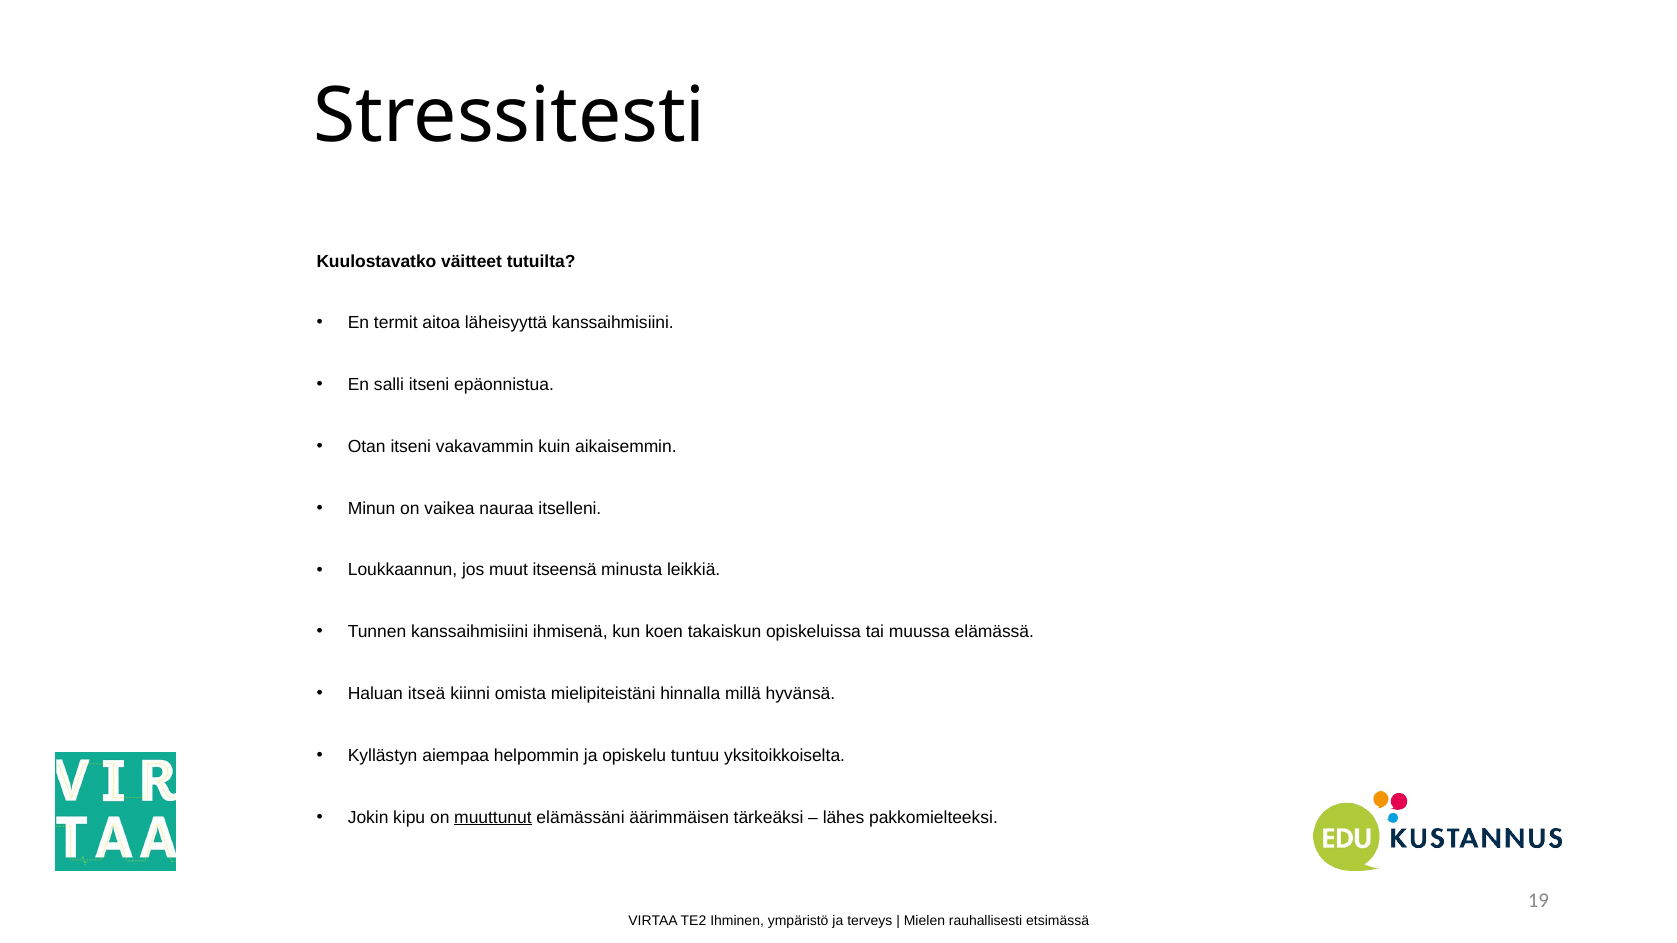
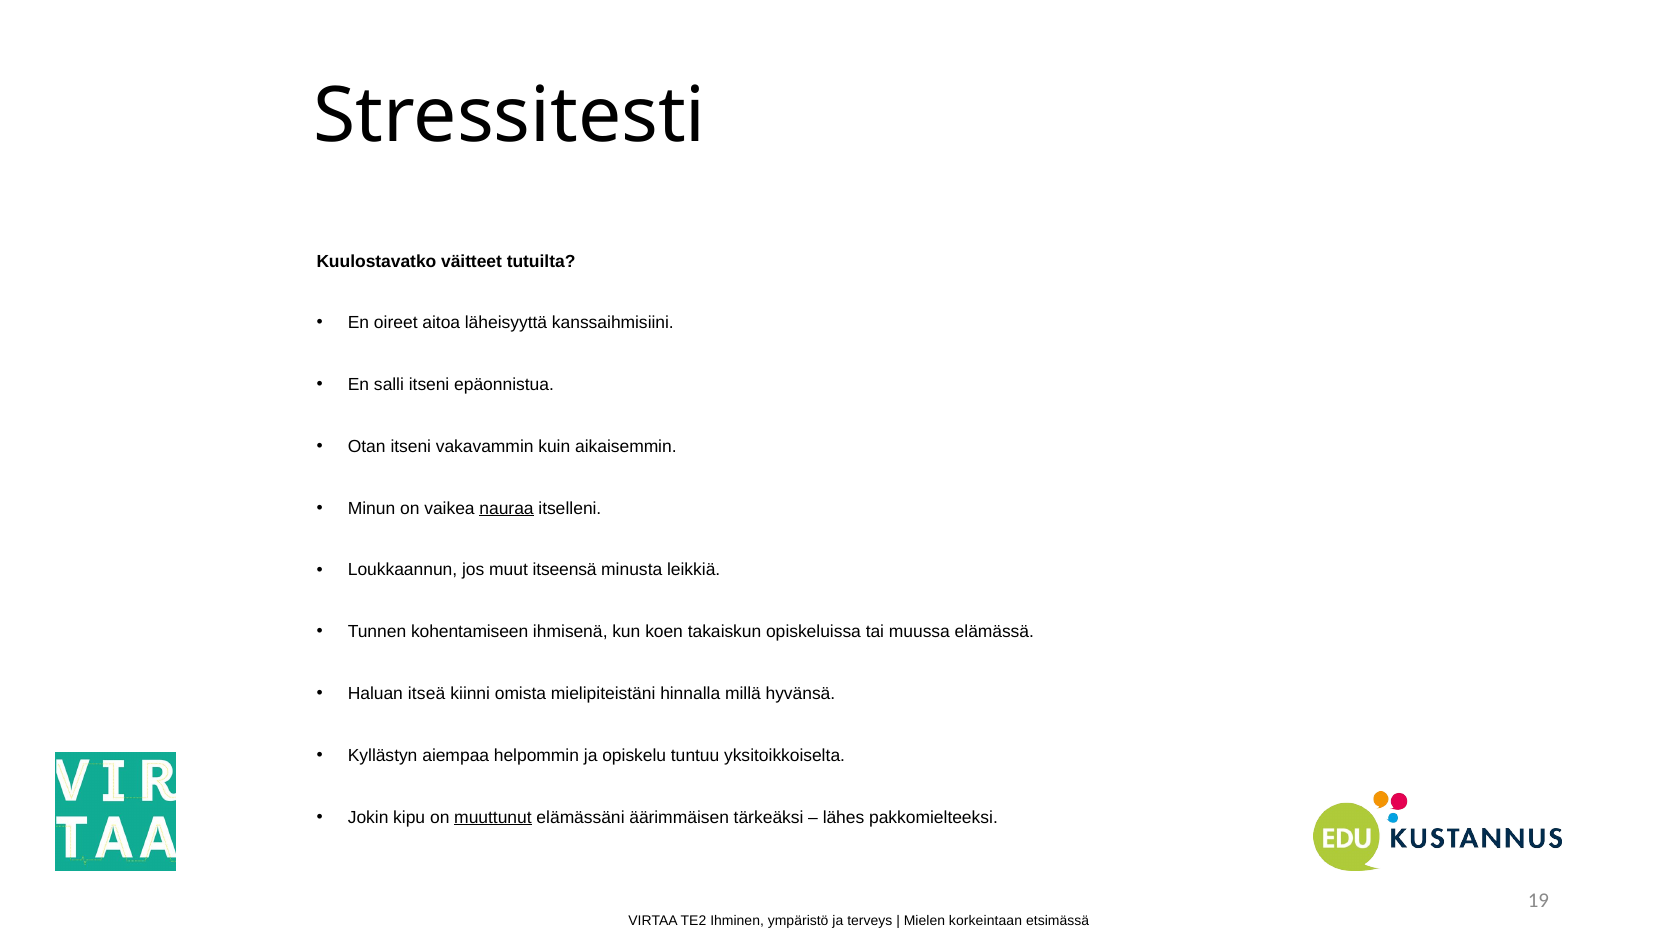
termit: termit -> oireet
nauraa underline: none -> present
Tunnen kanssaihmisiini: kanssaihmisiini -> kohentamiseen
rauhallisesti: rauhallisesti -> korkeintaan
